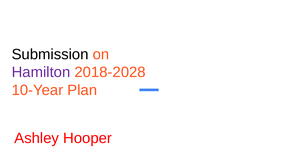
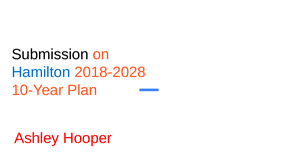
Hamilton colour: purple -> blue
